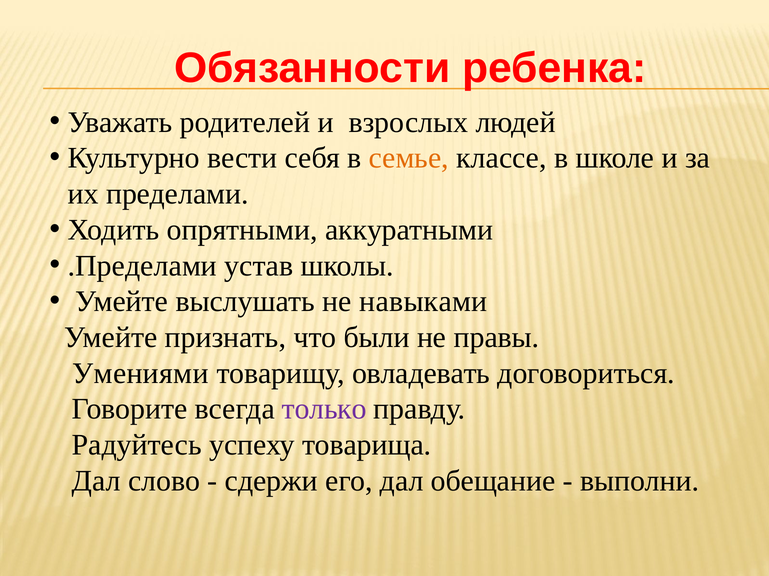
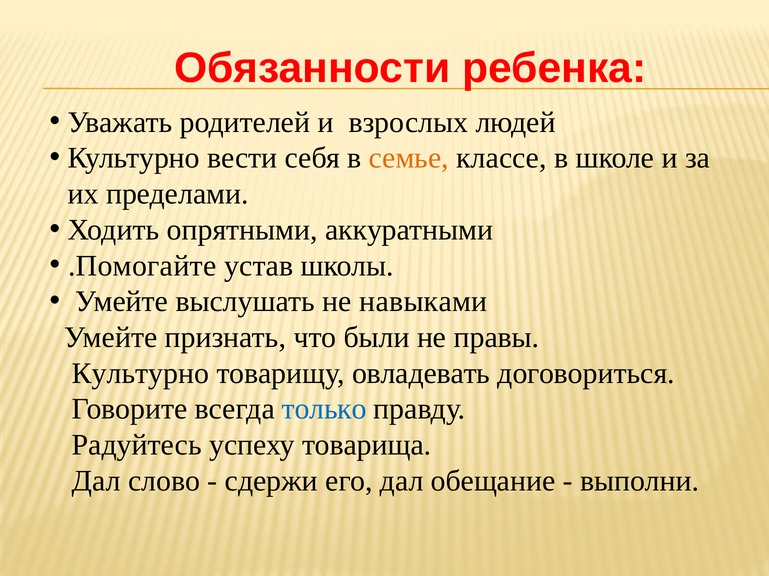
.Пределами: .Пределами -> .Помогайте
Умениями at (140, 374): Умениями -> Культурно
только colour: purple -> blue
